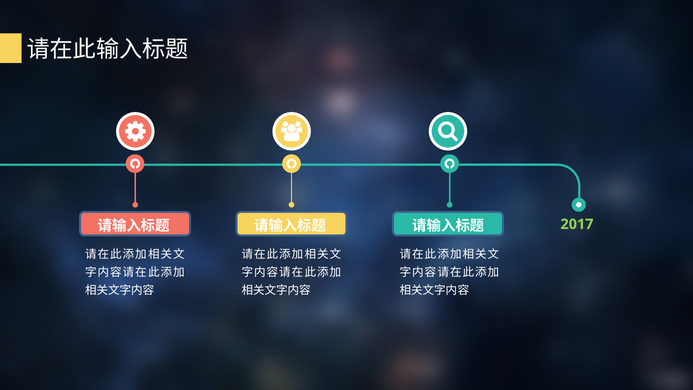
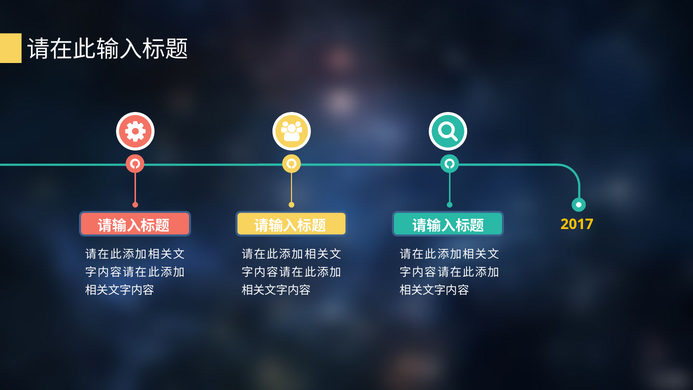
2017 colour: light green -> yellow
